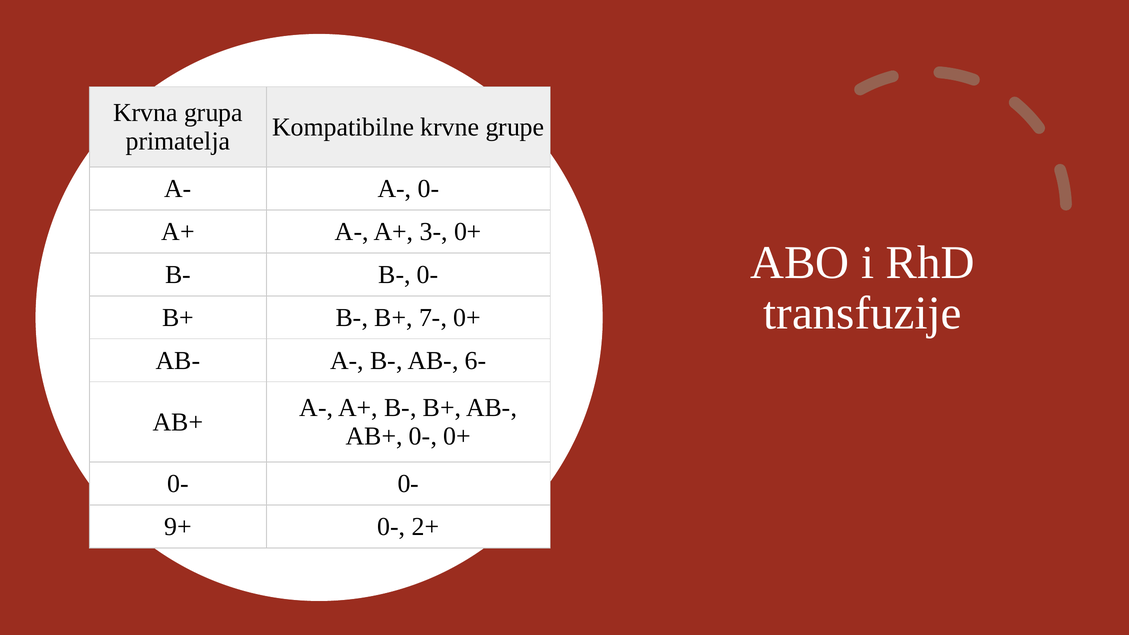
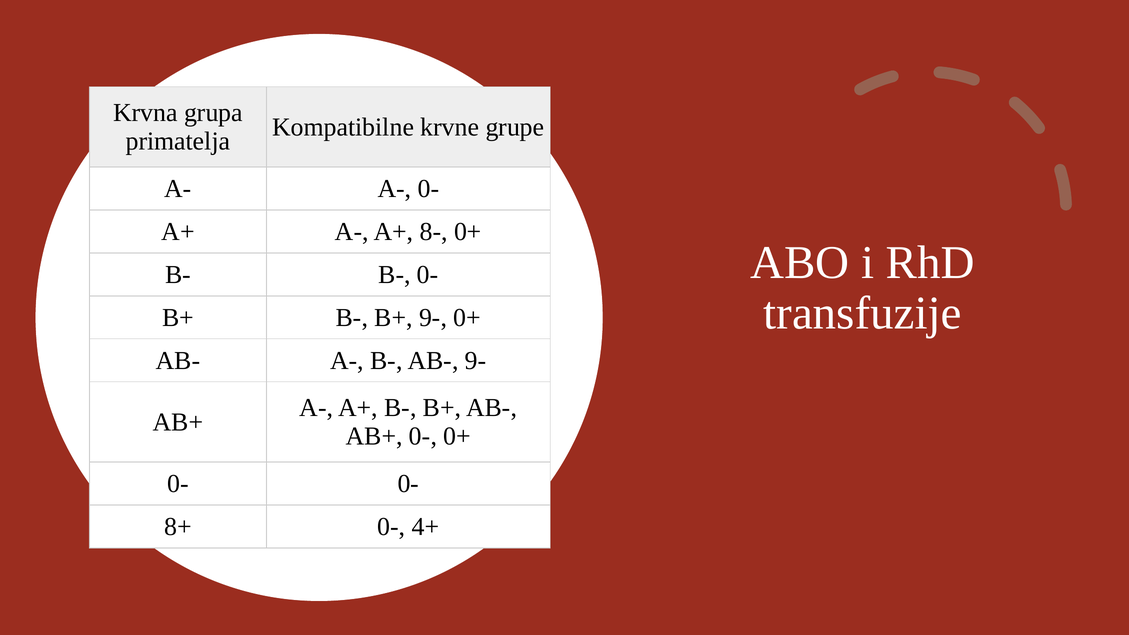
3-: 3- -> 8-
B+ 7-: 7- -> 9-
AB- 6-: 6- -> 9-
9+: 9+ -> 8+
2+: 2+ -> 4+
